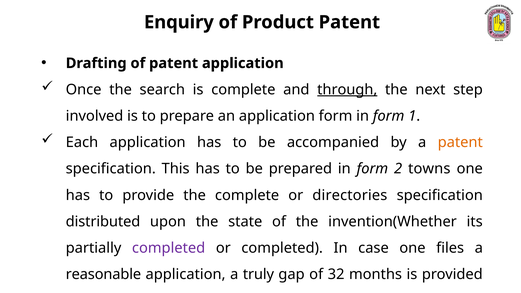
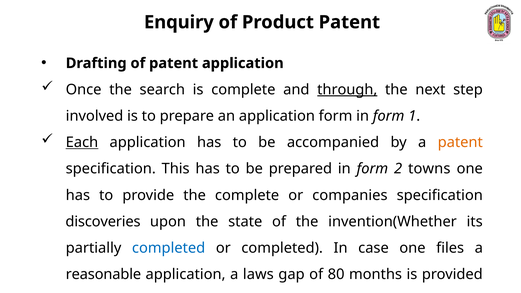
Each underline: none -> present
directories: directories -> companies
distributed: distributed -> discoveries
completed at (169, 248) colour: purple -> blue
truly: truly -> laws
32: 32 -> 80
